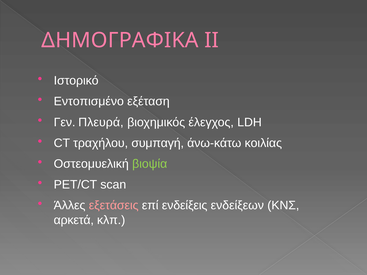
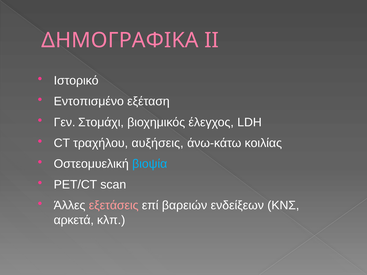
Πλευρά: Πλευρά -> Στομάχι
συμπαγή: συμπαγή -> αυξήσεις
βιοψία colour: light green -> light blue
ενδείξεις: ενδείξεις -> βαρειών
